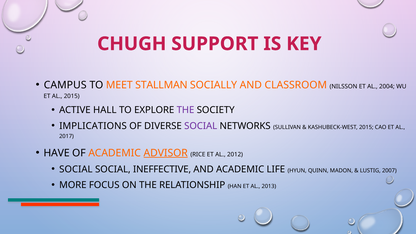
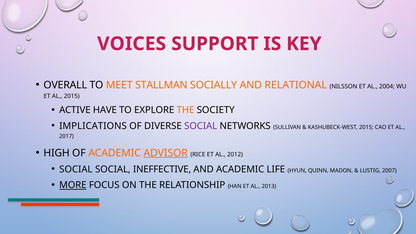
CHUGH: CHUGH -> VOICES
CAMPUS: CAMPUS -> OVERALL
CLASSROOM: CLASSROOM -> RELATIONAL
HALL: HALL -> HAVE
THE at (186, 110) colour: purple -> orange
HAVE: HAVE -> HIGH
MORE underline: none -> present
